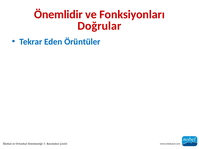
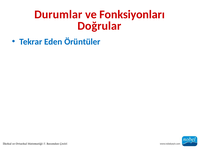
Önemlidir: Önemlidir -> Durumlar
